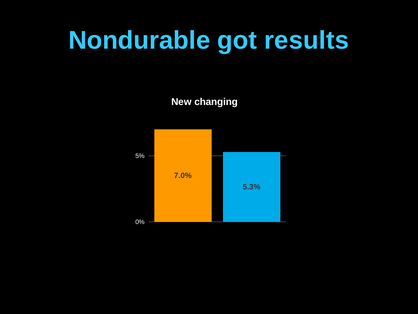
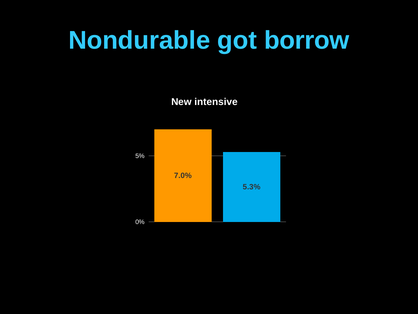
results: results -> borrow
changing: changing -> intensive
